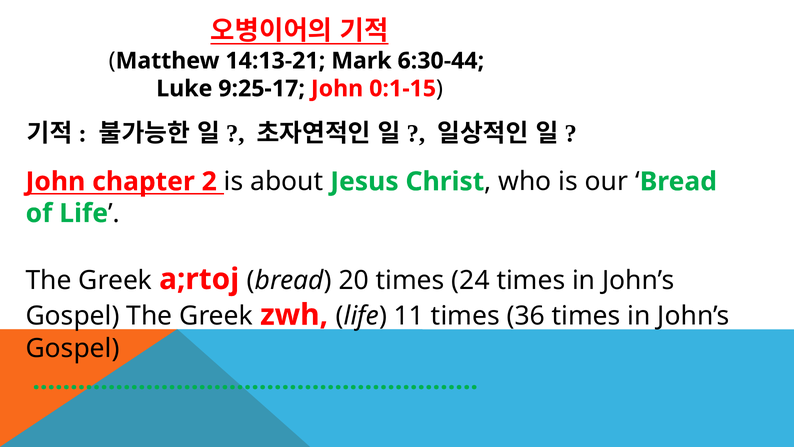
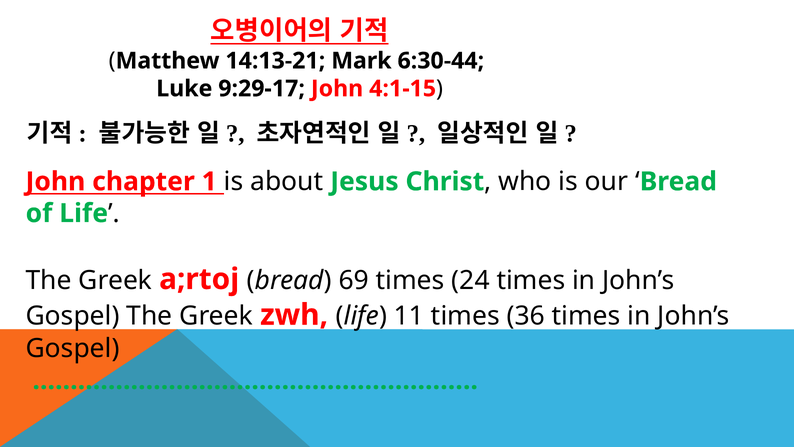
9:25-17: 9:25-17 -> 9:29-17
0:1-15: 0:1-15 -> 4:1-15
2: 2 -> 1
20: 20 -> 69
